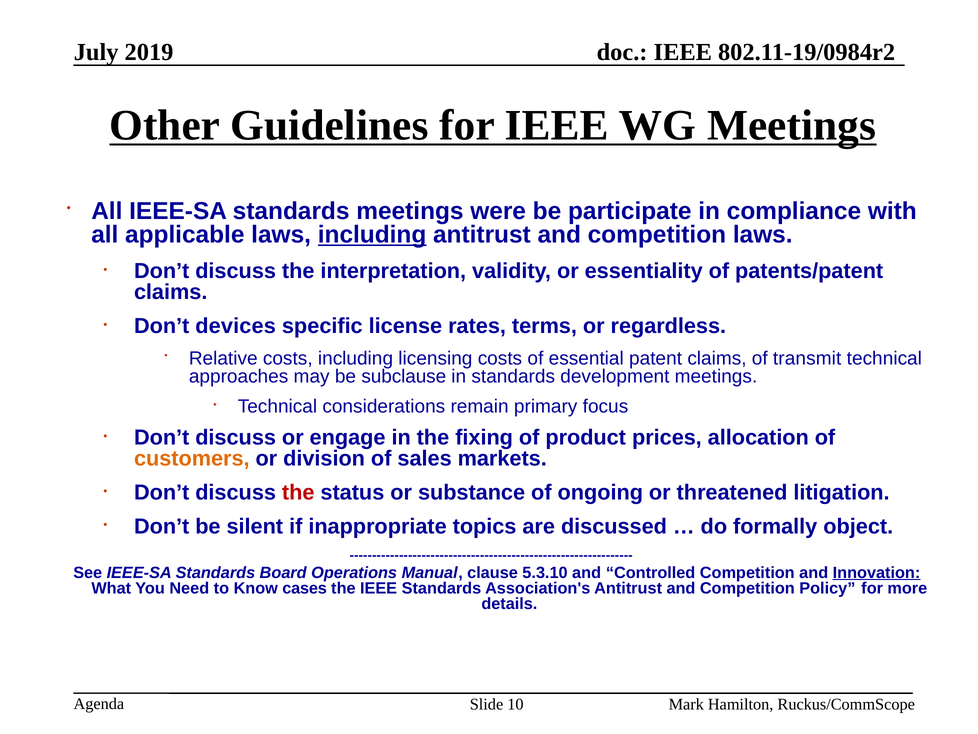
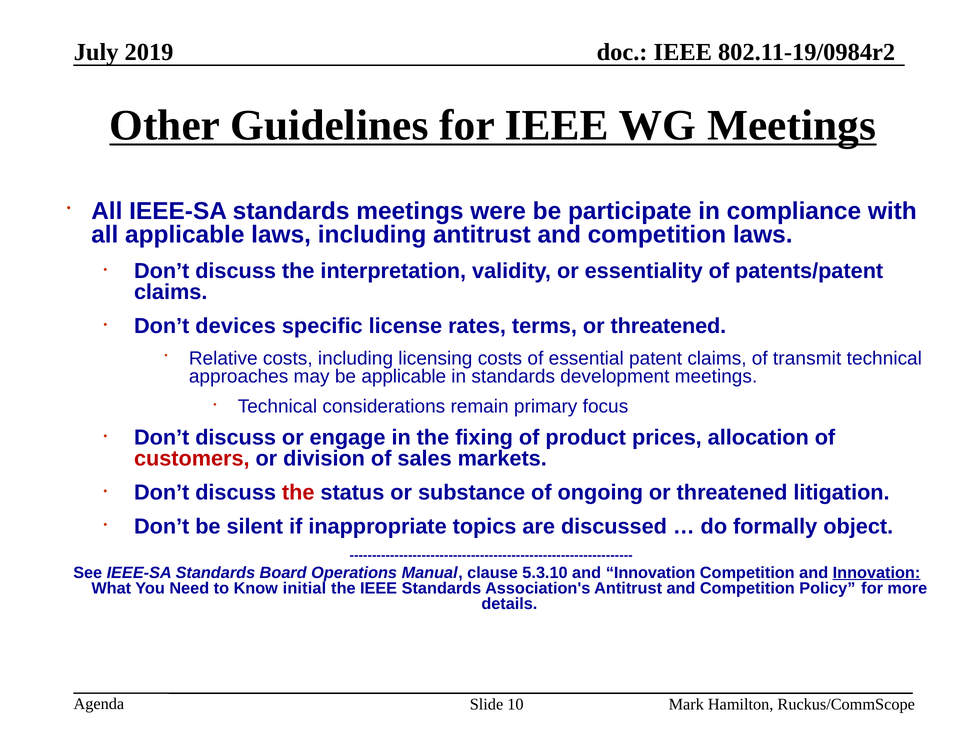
including at (372, 235) underline: present -> none
terms or regardless: regardless -> threatened
be subclause: subclause -> applicable
customers colour: orange -> red
5.3.10 and Controlled: Controlled -> Innovation
cases: cases -> initial
